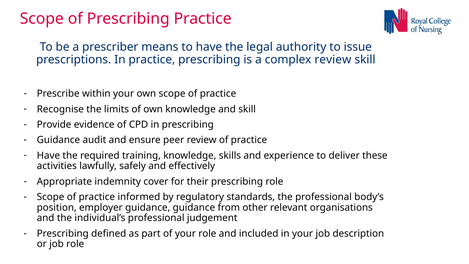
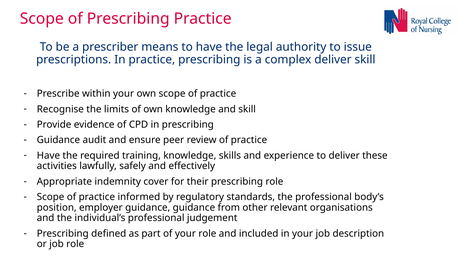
complex review: review -> deliver
